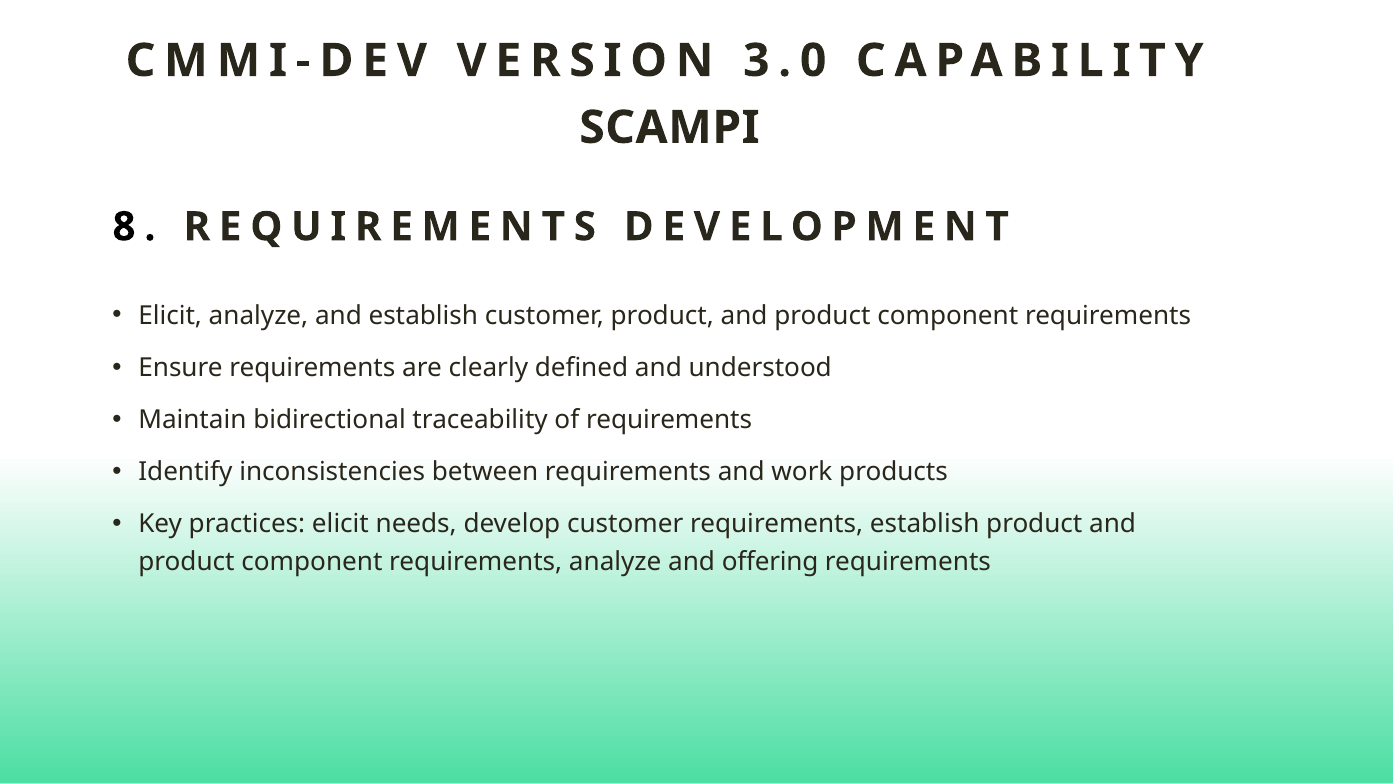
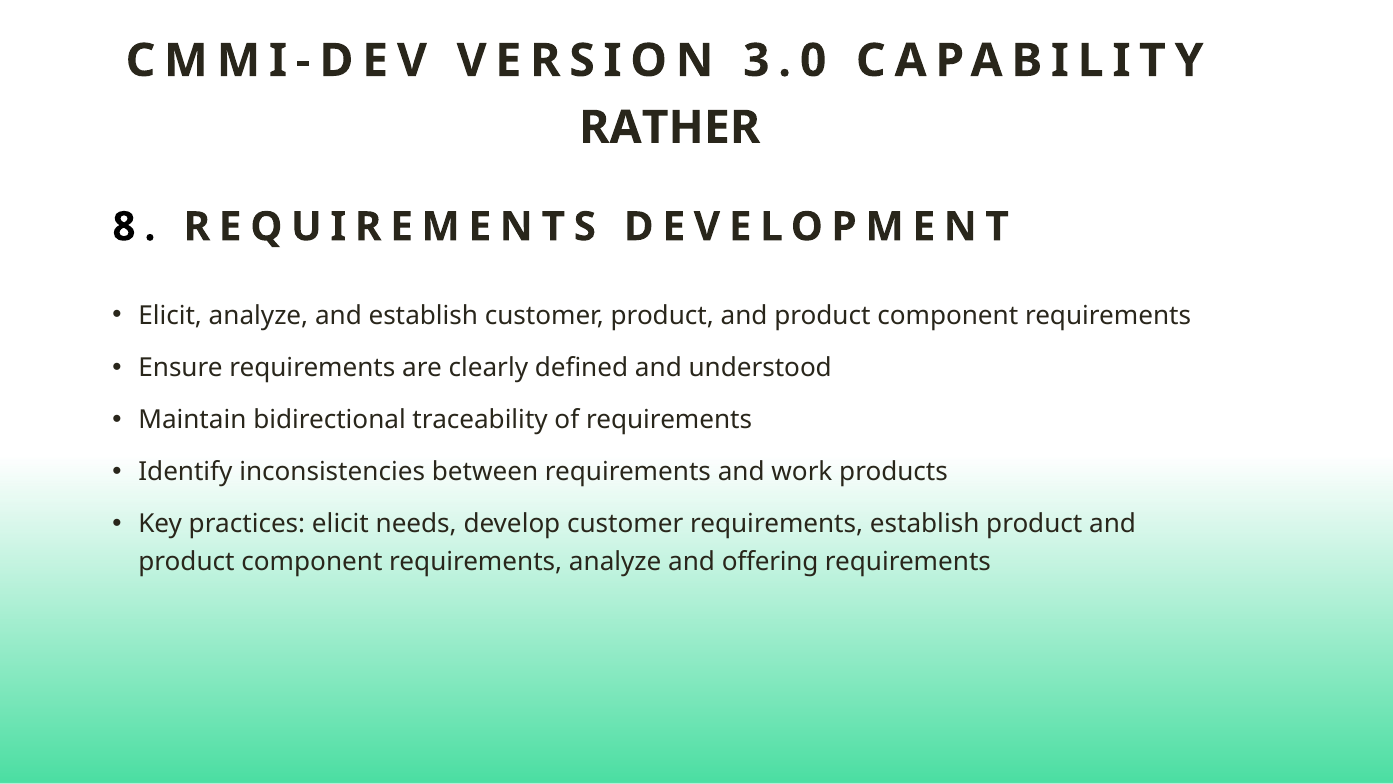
SCAMPI: SCAMPI -> RATHER
